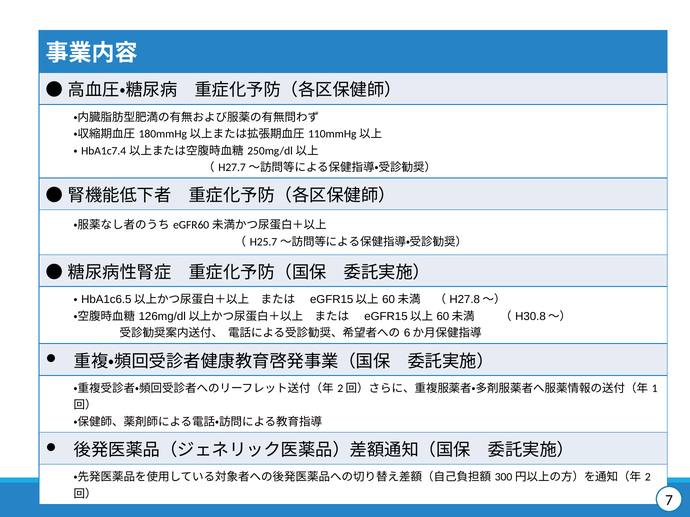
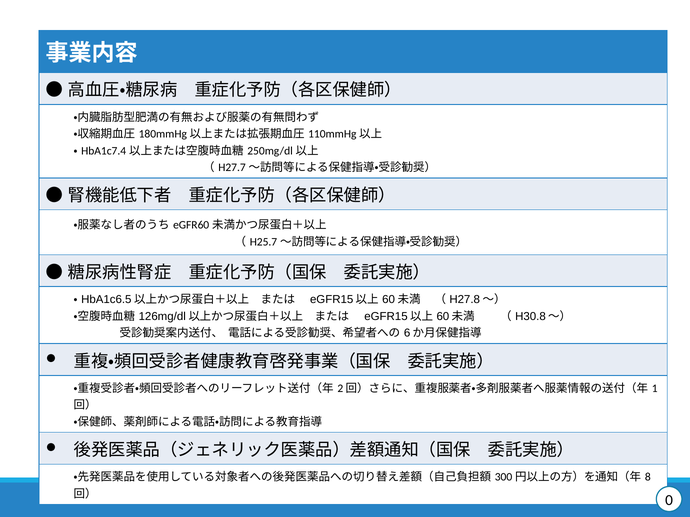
2: 2 -> 8
7: 7 -> 0
